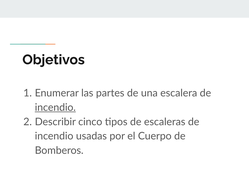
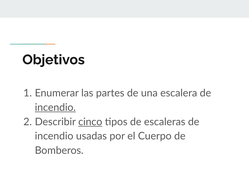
cinco underline: none -> present
